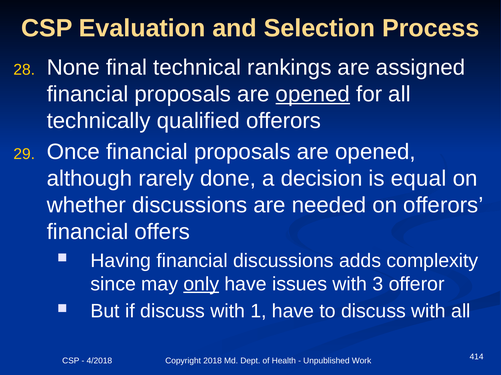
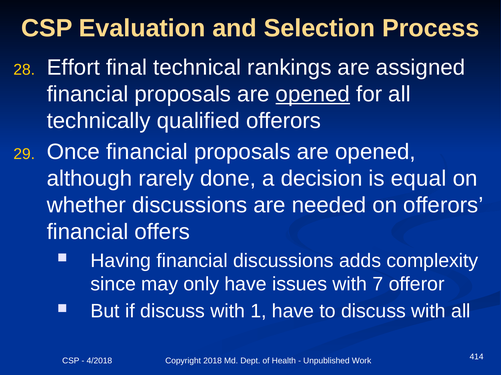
None: None -> Effort
only underline: present -> none
3: 3 -> 7
